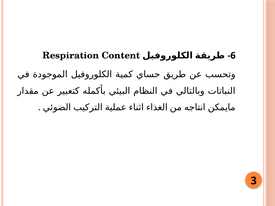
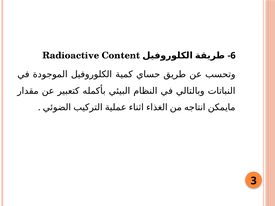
Respiration: Respiration -> Radioactive
